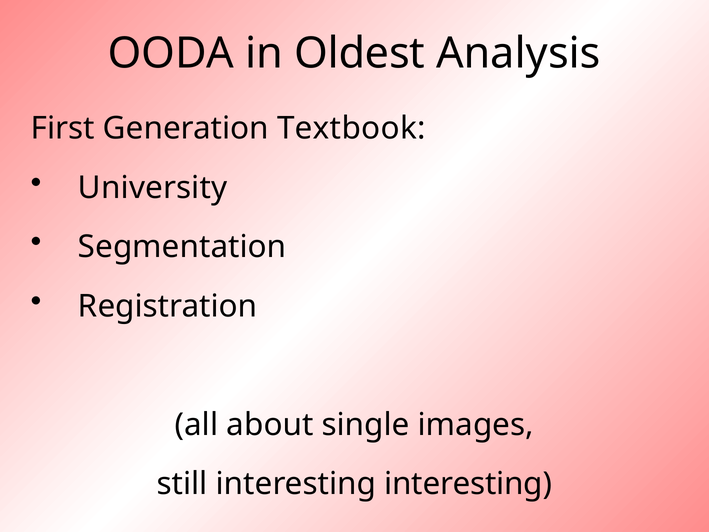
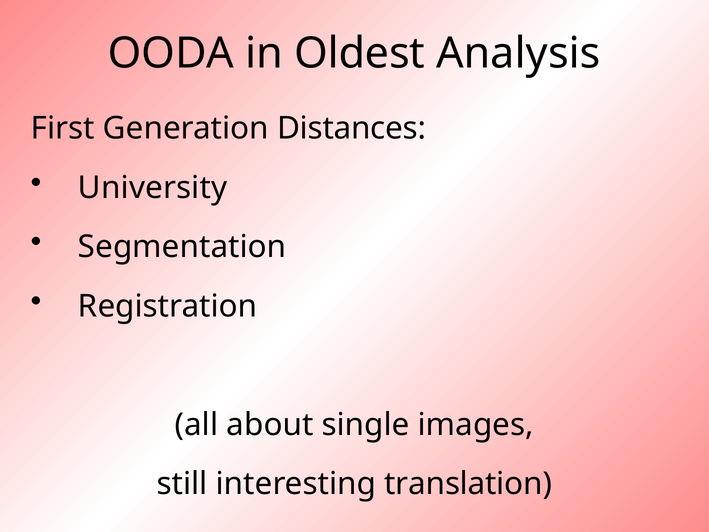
Textbook: Textbook -> Distances
interesting interesting: interesting -> translation
